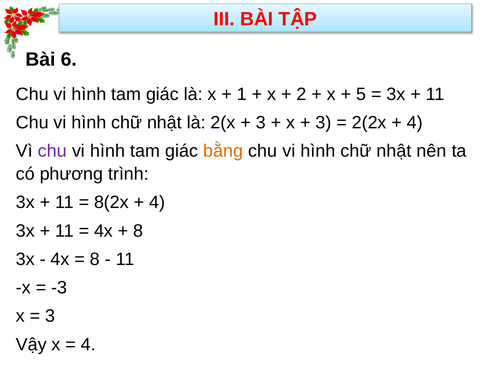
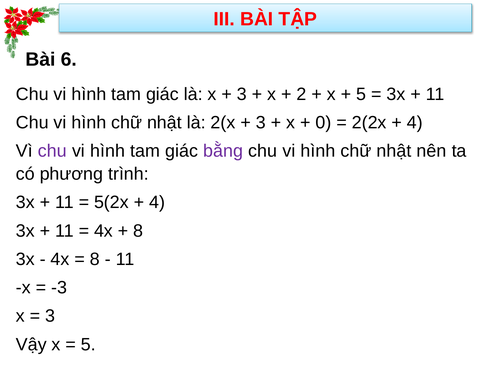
1 at (242, 94): 1 -> 3
3 at (323, 123): 3 -> 0
bằng colour: orange -> purple
8(2x: 8(2x -> 5(2x
4 at (88, 345): 4 -> 5
